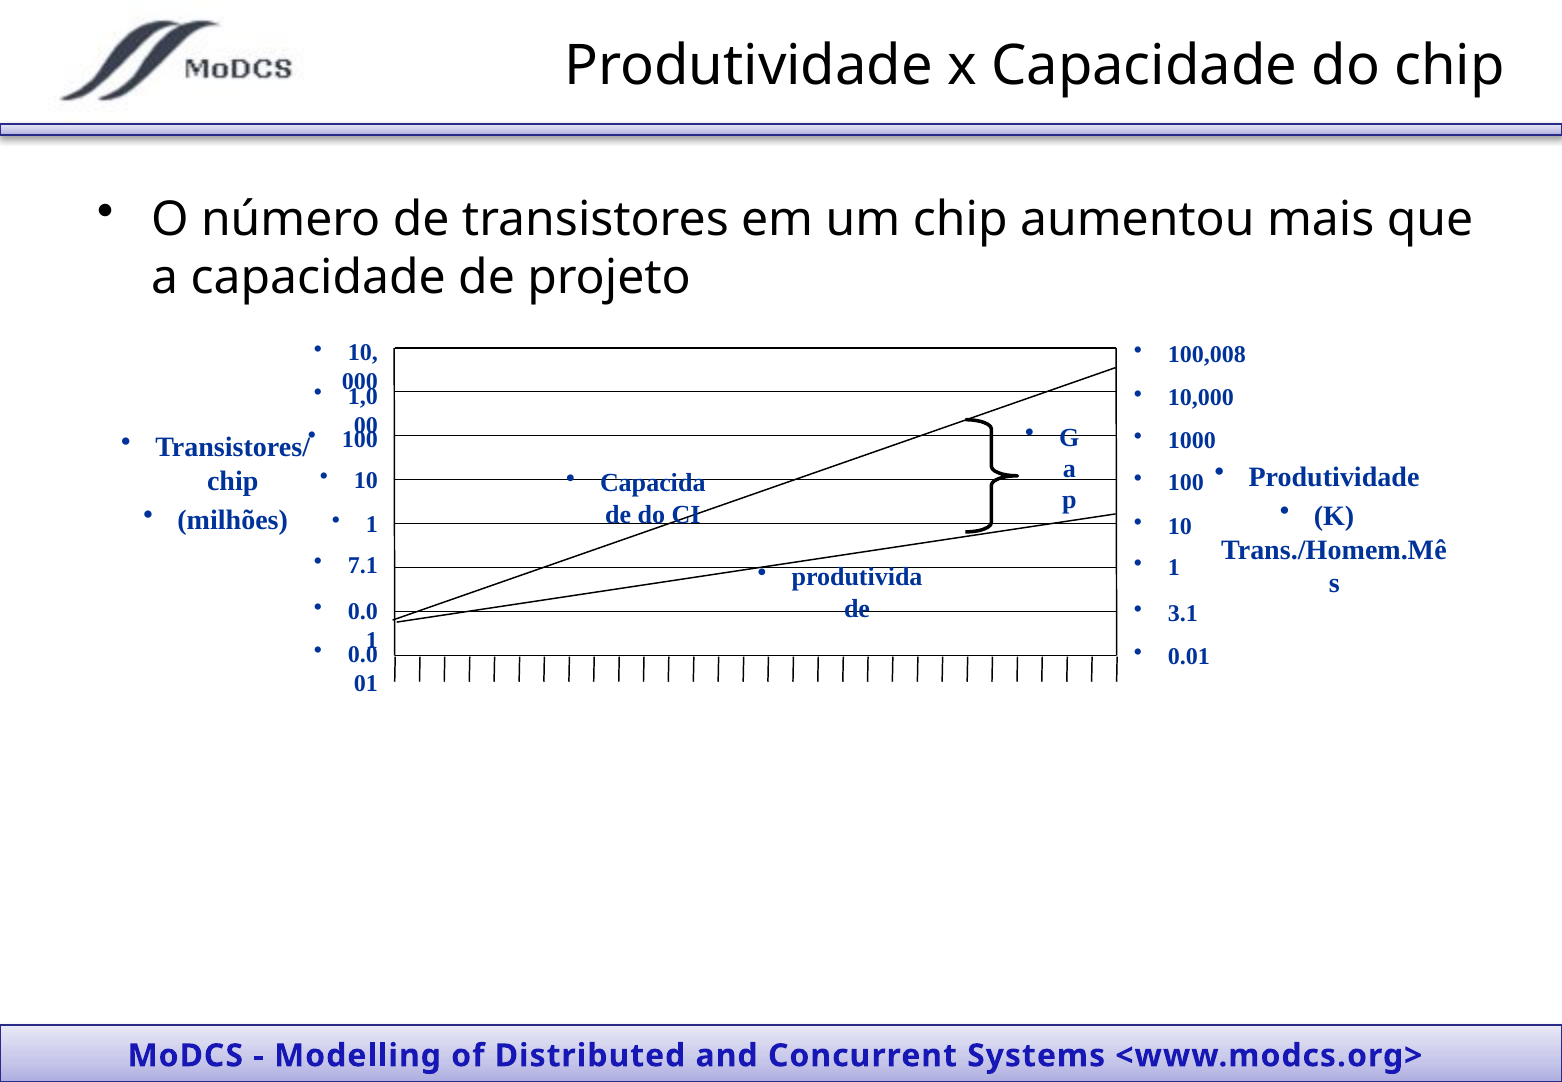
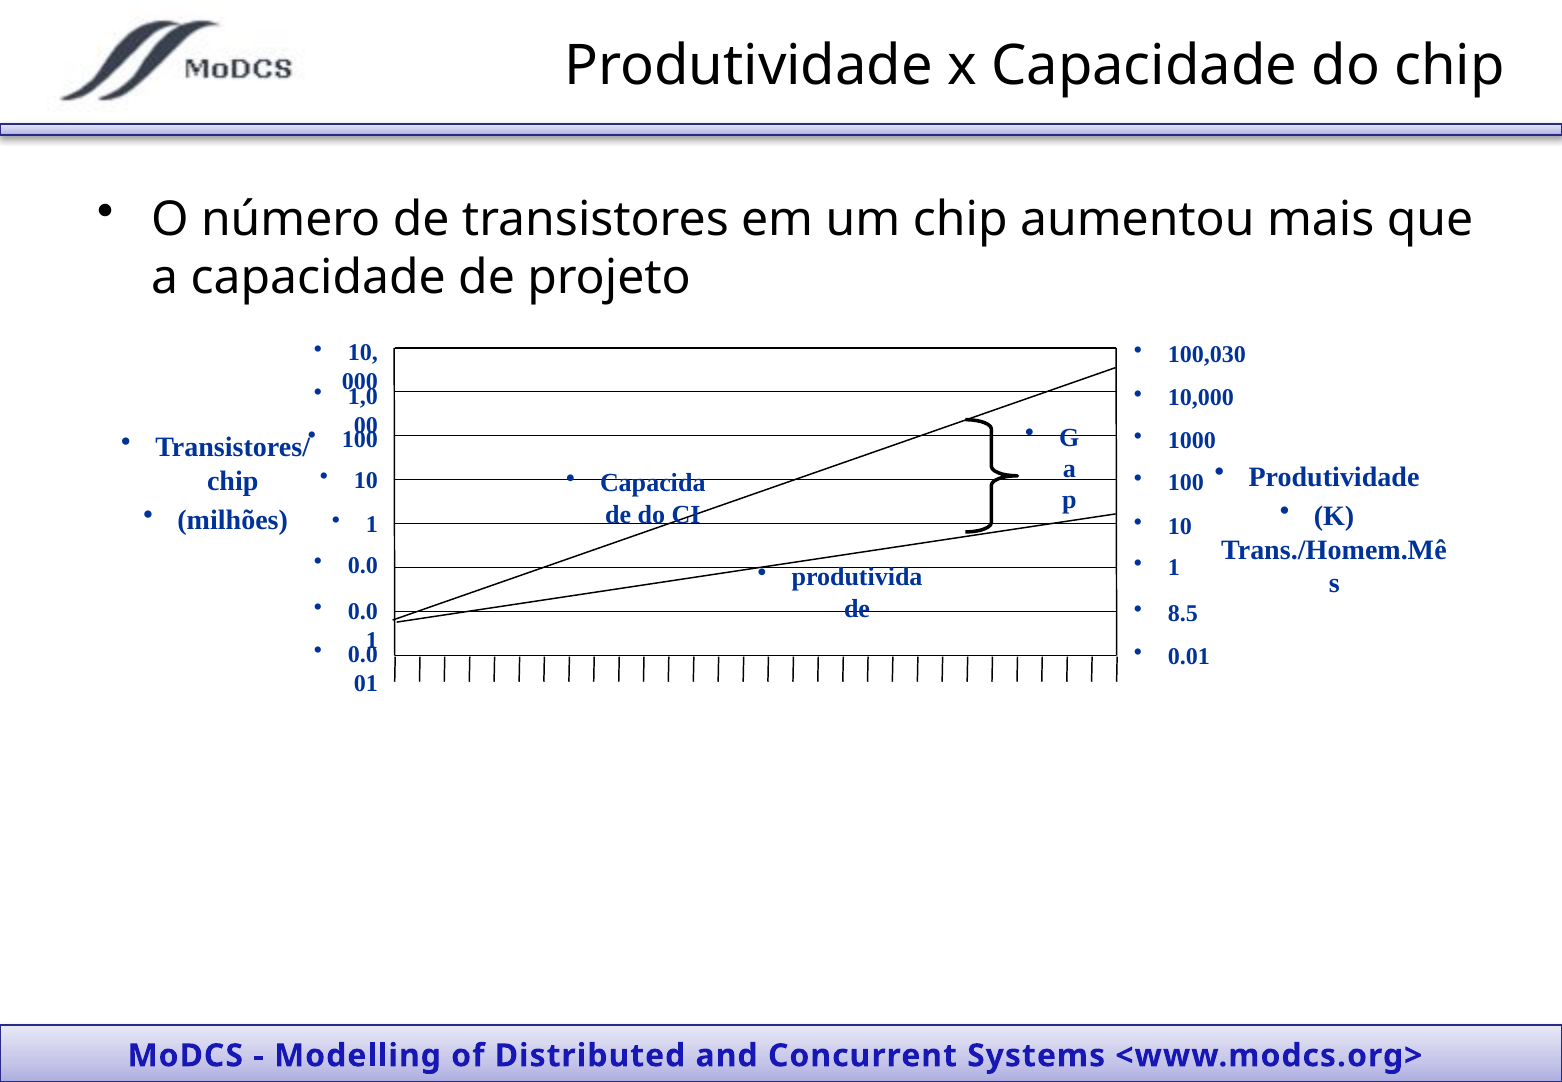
100,008: 100,008 -> 100,030
7.1 at (363, 565): 7.1 -> 0.0
3.1: 3.1 -> 8.5
